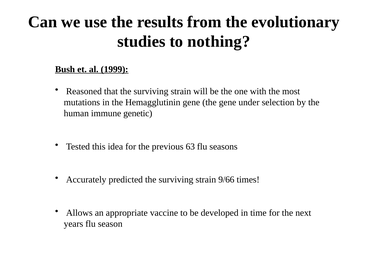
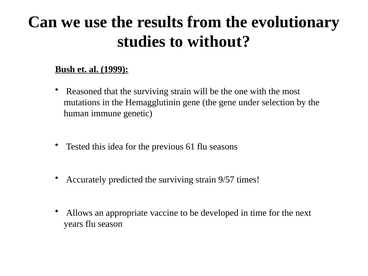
nothing: nothing -> without
63: 63 -> 61
9/66: 9/66 -> 9/57
